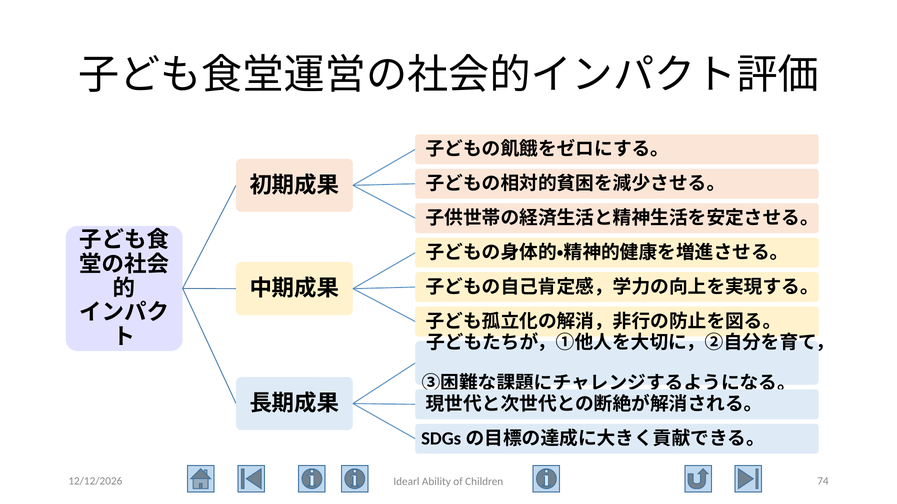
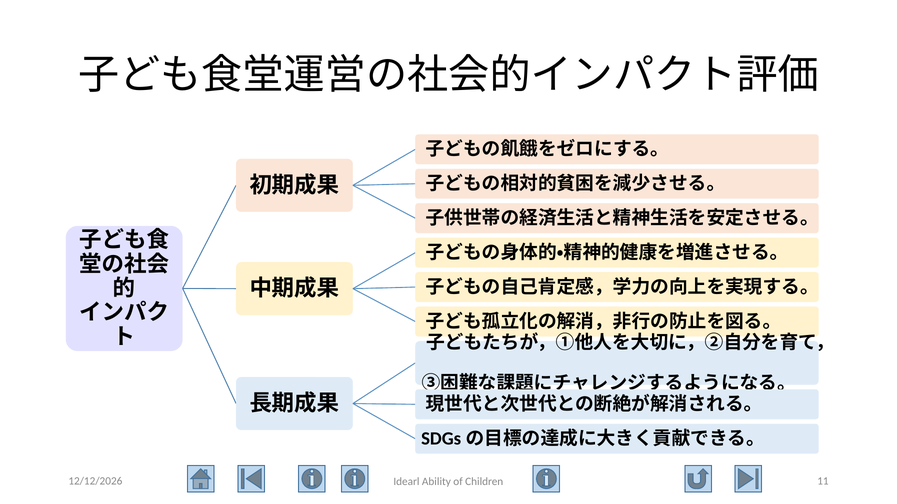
74: 74 -> 11
